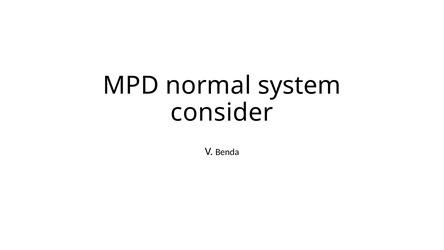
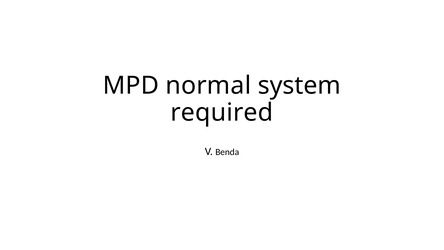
consider: consider -> required
